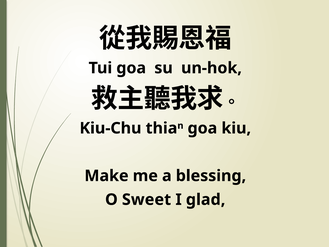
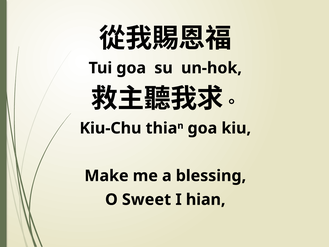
glad: glad -> hian
